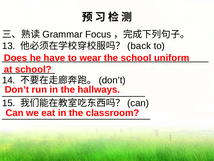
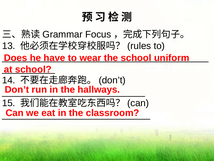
back: back -> rules
